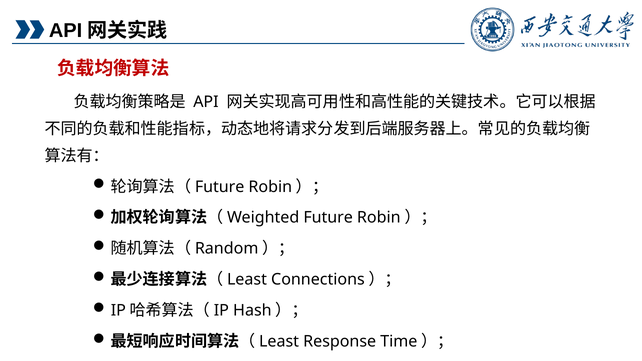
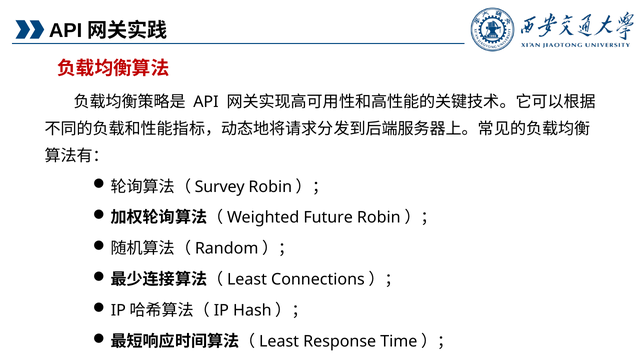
Future at (220, 187): Future -> Survey
